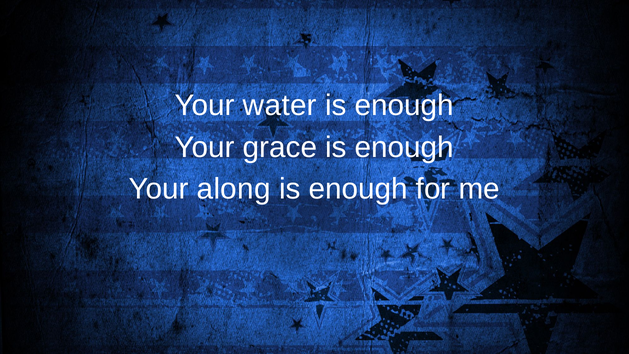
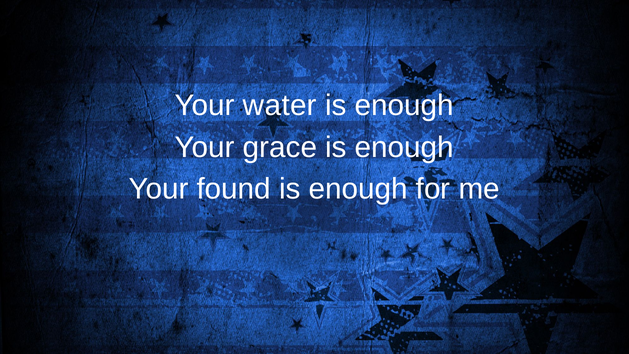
along: along -> found
